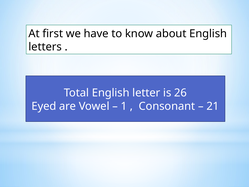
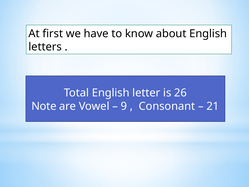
Eyed: Eyed -> Note
1: 1 -> 9
